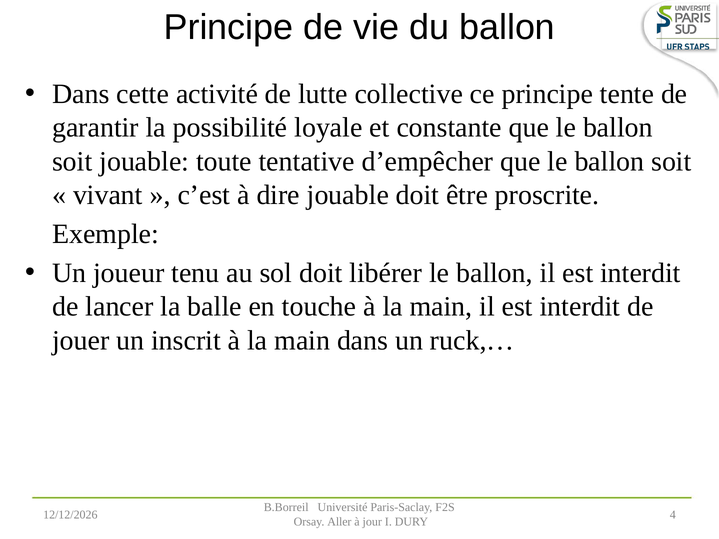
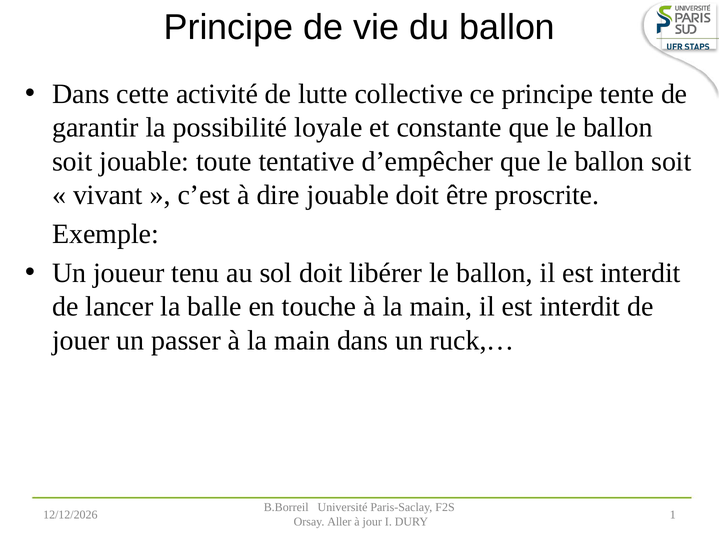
inscrit: inscrit -> passer
4: 4 -> 1
